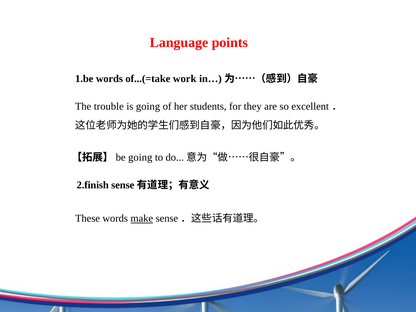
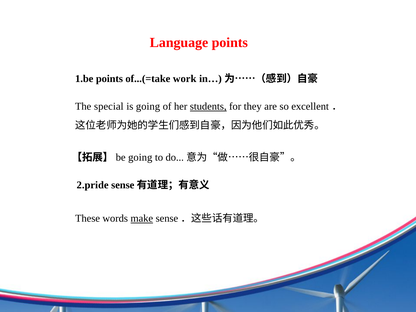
1.be words: words -> points
trouble: trouble -> special
students underline: none -> present
2.finish: 2.finish -> 2.pride
